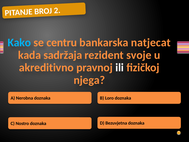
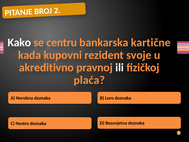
Kako colour: light blue -> white
natjecat: natjecat -> kartične
sadržaja: sadržaja -> kupovni
njega: njega -> plaća
